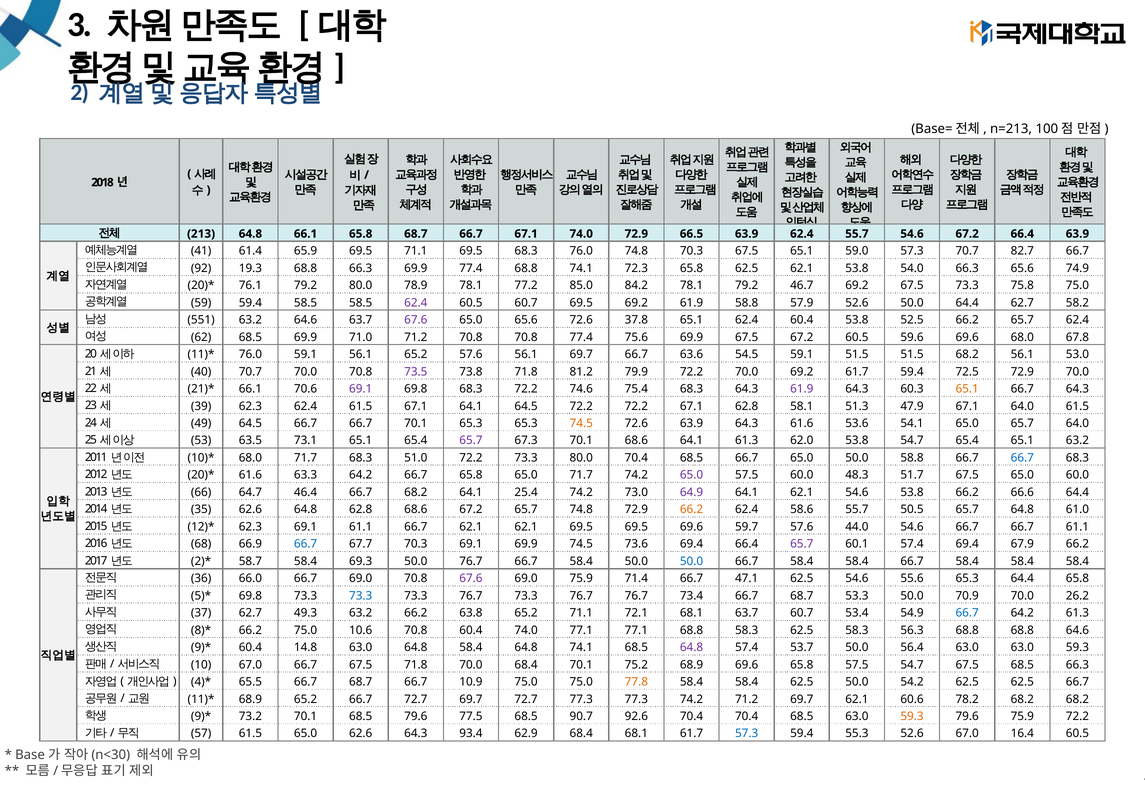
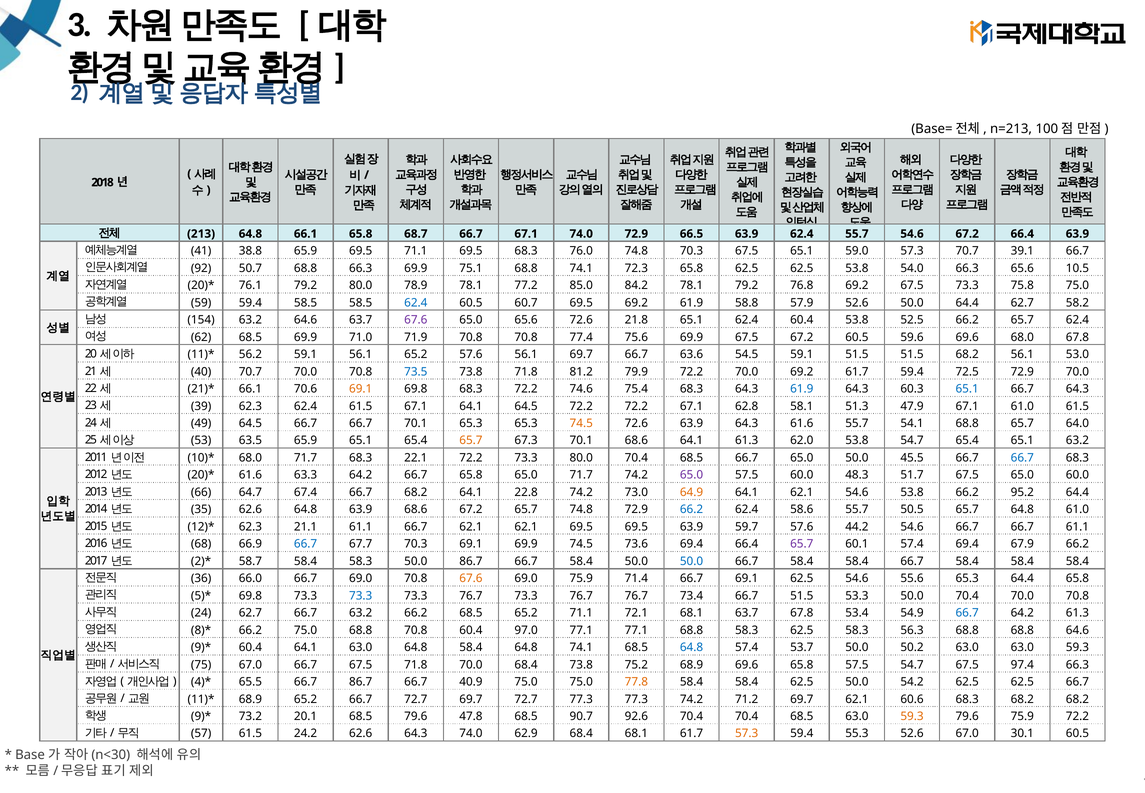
61.4: 61.4 -> 38.8
82.7: 82.7 -> 39.1
19.3: 19.3 -> 50.7
69.9 77.4: 77.4 -> 75.1
65.8 62.5 62.1: 62.1 -> 62.5
74.9: 74.9 -> 10.5
46.7: 46.7 -> 76.8
62.4 at (416, 303) colour: purple -> blue
551: 551 -> 154
37.8: 37.8 -> 21.8
71.0 71.2: 71.2 -> 71.9
76.0 at (250, 354): 76.0 -> 56.2
73.5 colour: purple -> blue
69.1 at (361, 389) colour: purple -> orange
61.9 at (802, 389) colour: purple -> blue
65.1 at (967, 389) colour: orange -> blue
67.1 64.0: 64.0 -> 61.0
61.6 53.6: 53.6 -> 55.7
54.1 65.0: 65.0 -> 68.8
63.5 73.1: 73.1 -> 65.9
65.7 at (471, 440) colour: purple -> orange
51.0: 51.0 -> 22.1
50.0 58.8: 58.8 -> 45.5
46.4: 46.4 -> 67.4
25.4: 25.4 -> 22.8
64.9 colour: purple -> orange
66.6: 66.6 -> 95.2
64.8 62.8: 62.8 -> 63.9
66.2 at (691, 509) colour: orange -> blue
62.3 69.1: 69.1 -> 21.1
69.5 69.6: 69.6 -> 63.9
44.0: 44.0 -> 44.2
58.4 69.3: 69.3 -> 58.3
50.0 76.7: 76.7 -> 86.7
67.6 at (471, 578) colour: purple -> orange
66.7 47.1: 47.1 -> 69.1
73.4 66.7 68.7: 68.7 -> 51.5
50.0 70.9: 70.9 -> 70.4
26.2 at (1077, 595): 26.2 -> 70.8
37 at (201, 613): 37 -> 24
62.7 49.3: 49.3 -> 66.7
66.2 63.8: 63.8 -> 68.5
63.7 60.7: 60.7 -> 67.8
75.0 10.6: 10.6 -> 68.8
60.4 74.0: 74.0 -> 97.0
60.4 14.8: 14.8 -> 64.1
64.8 at (691, 647) colour: purple -> blue
56.4: 56.4 -> 50.2
10: 10 -> 75
68.4 70.1: 70.1 -> 73.8
67.5 68.5: 68.5 -> 97.4
65.5 66.7 68.7: 68.7 -> 86.7
10.9: 10.9 -> 40.9
60.6 78.2: 78.2 -> 68.3
73.2 70.1: 70.1 -> 20.1
77.5: 77.5 -> 47.8
61.5 65.0: 65.0 -> 24.2
64.3 93.4: 93.4 -> 74.0
57.3 at (747, 733) colour: blue -> orange
16.4: 16.4 -> 30.1
